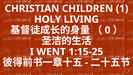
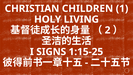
0: 0 -> 2
WENT: WENT -> SIGNS
